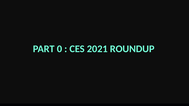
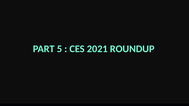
0: 0 -> 5
